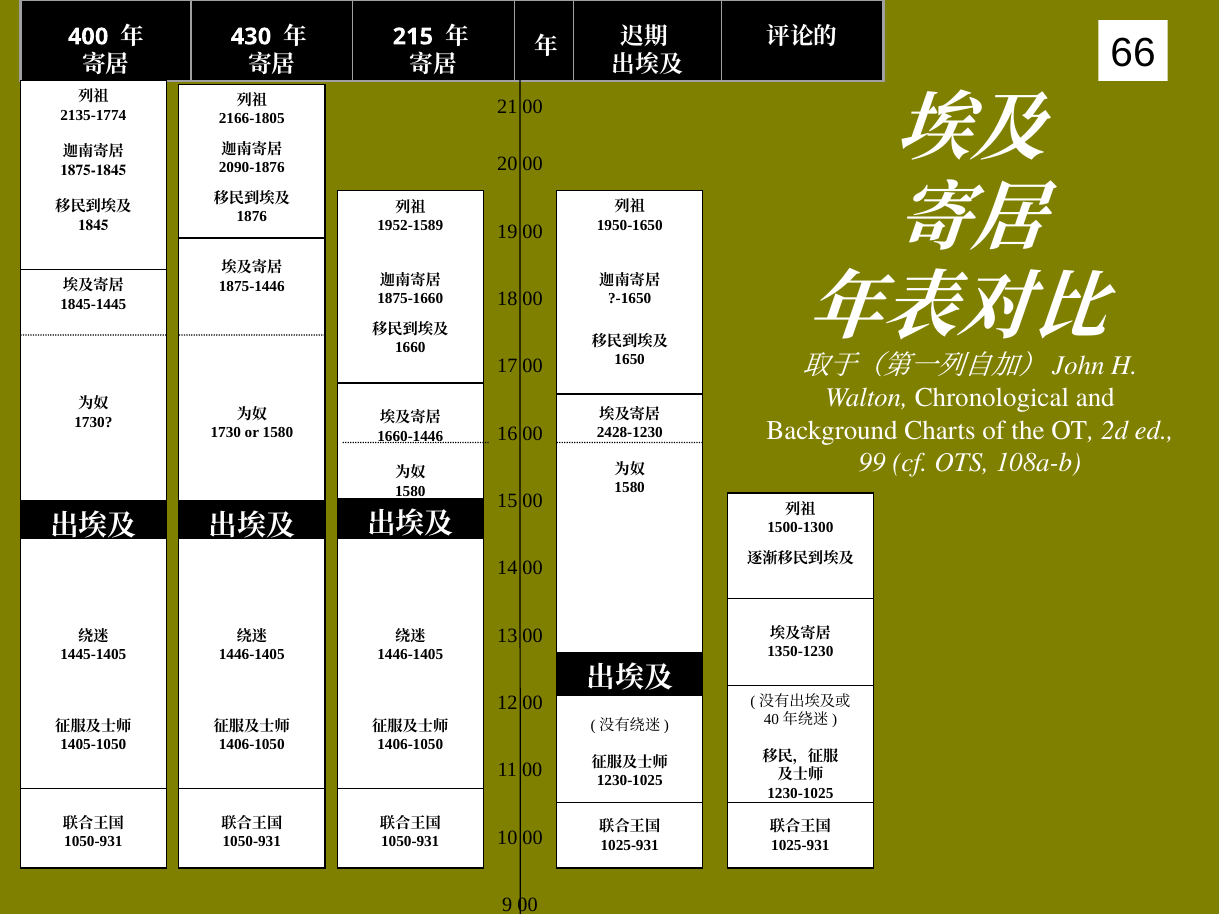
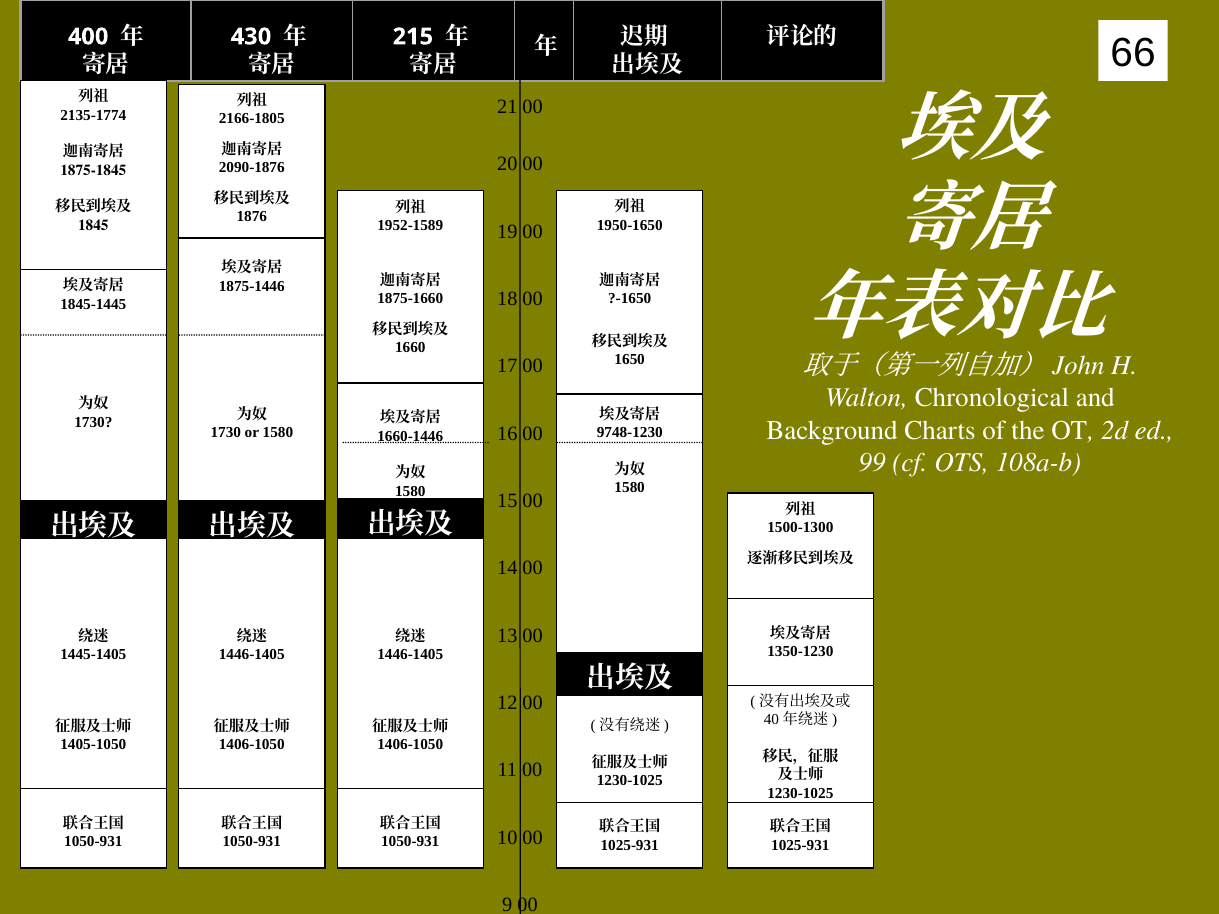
2428-1230: 2428-1230 -> 9748-1230
